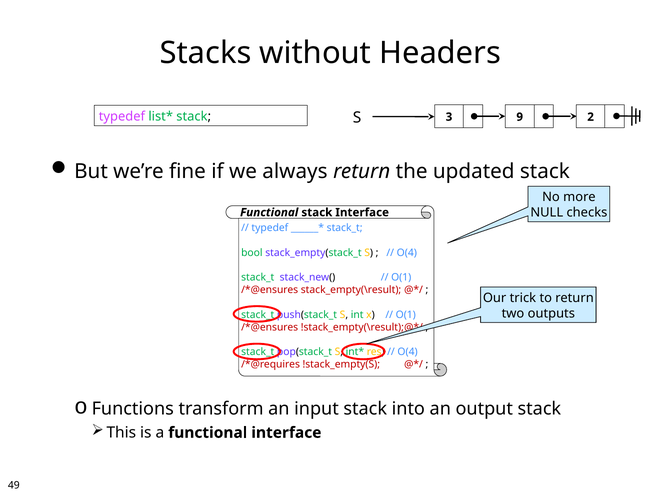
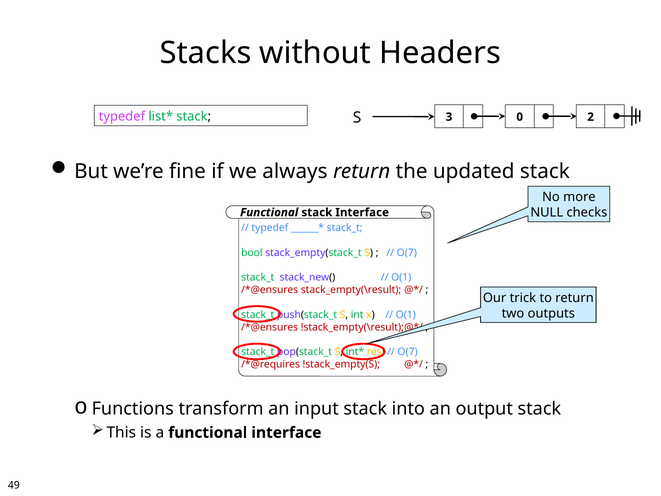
9: 9 -> 0
O(4 at (407, 253): O(4 -> O(7
O(4 at (408, 352): O(4 -> O(7
